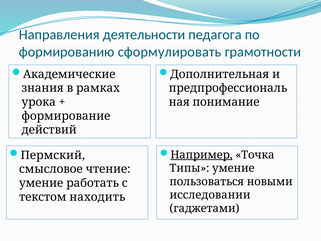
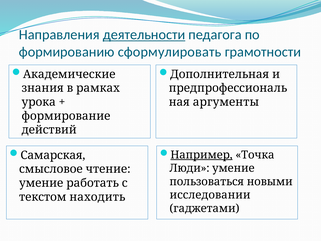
деятельности underline: none -> present
понимание: понимание -> аргументы
Пермский: Пермский -> Самарская
Типы: Типы -> Люди
